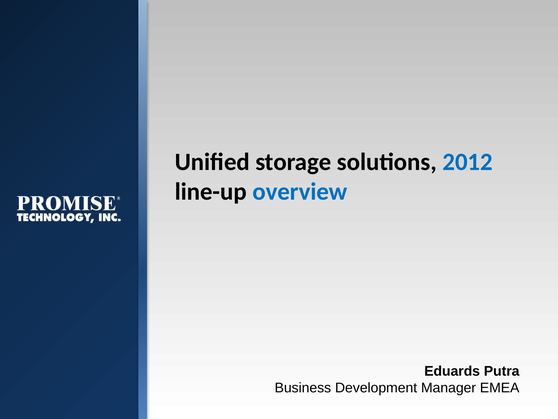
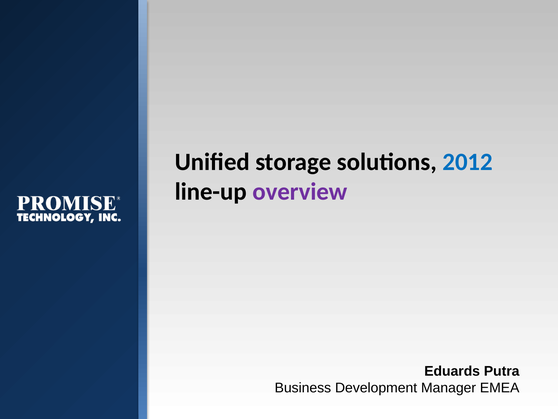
overview colour: blue -> purple
